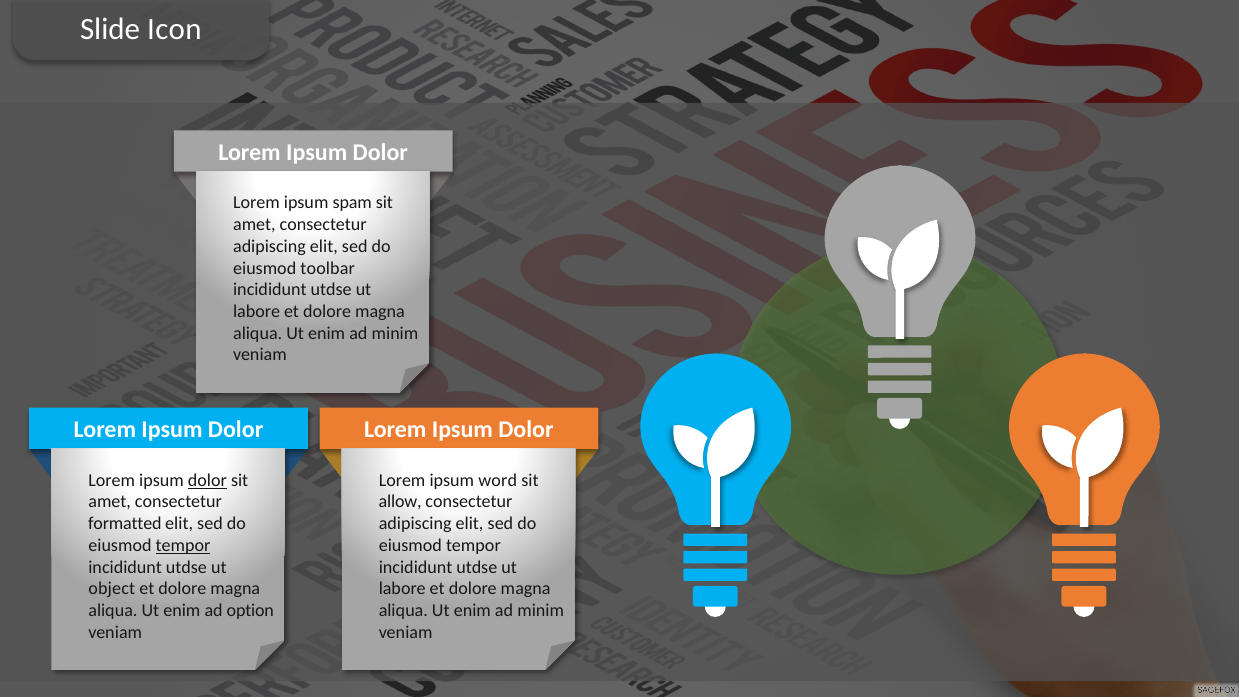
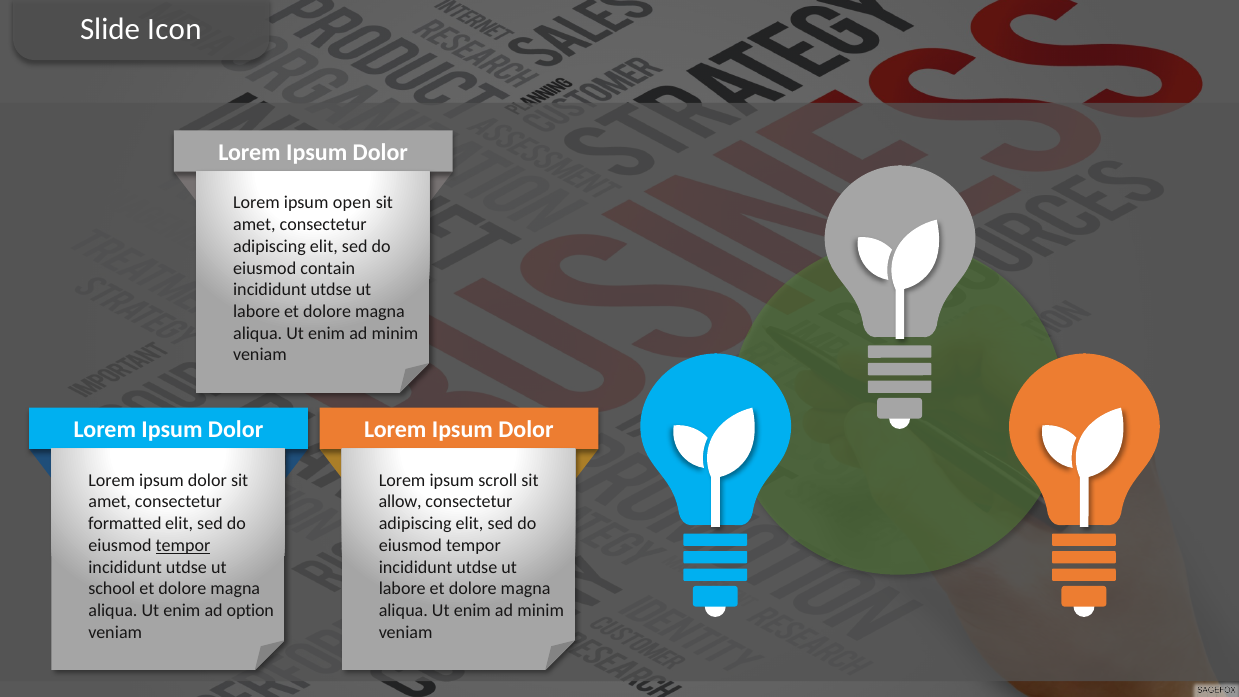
spam: spam -> open
toolbar: toolbar -> contain
dolor at (207, 480) underline: present -> none
word: word -> scroll
object: object -> school
